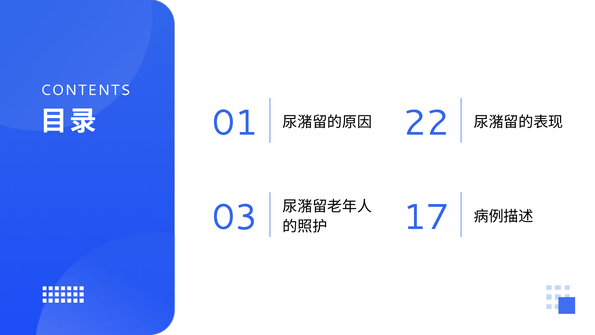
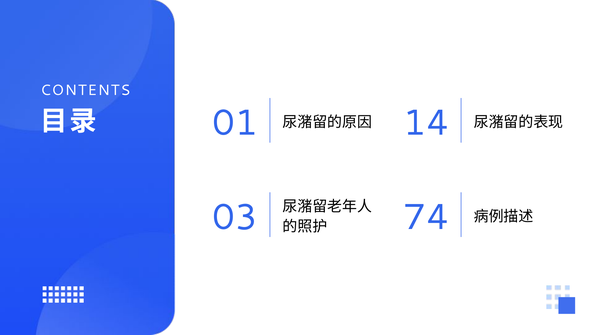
22: 22 -> 14
17: 17 -> 74
